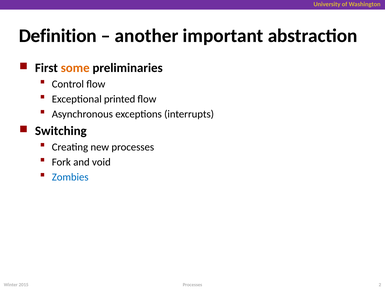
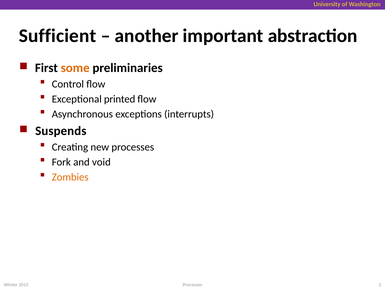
Definition: Definition -> Sufficient
Switching: Switching -> Suspends
Zombies colour: blue -> orange
